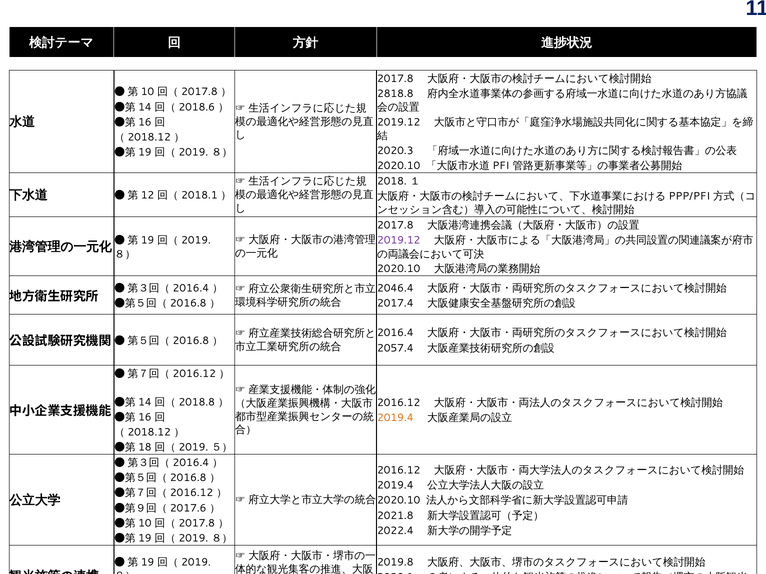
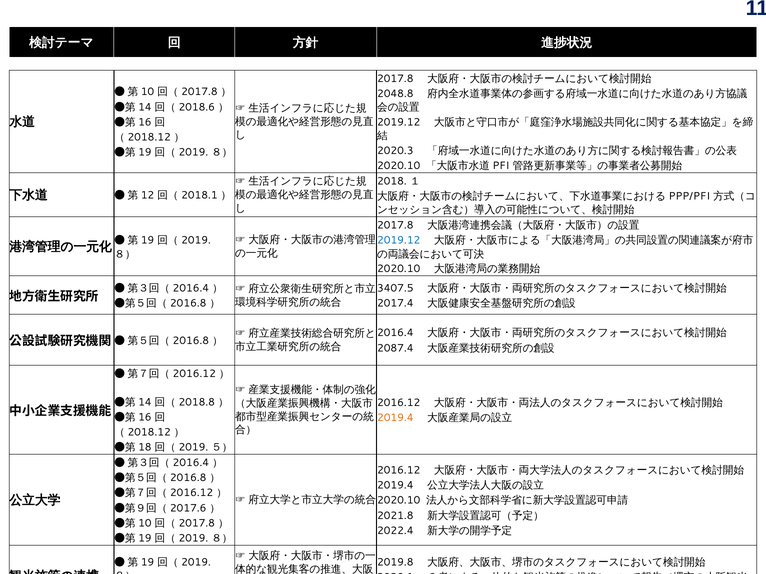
2818.8: 2818.8 -> 2048.8
2019.12 at (399, 241) colour: purple -> blue
2046.4: 2046.4 -> 3407.5
2057.4: 2057.4 -> 2087.4
